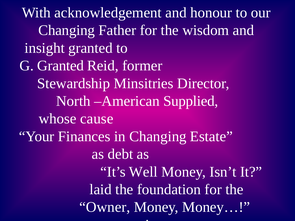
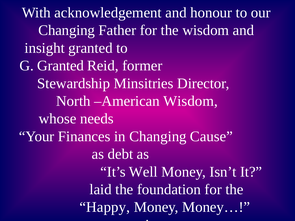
American Supplied: Supplied -> Wisdom
cause: cause -> needs
Estate: Estate -> Cause
Owner: Owner -> Happy
